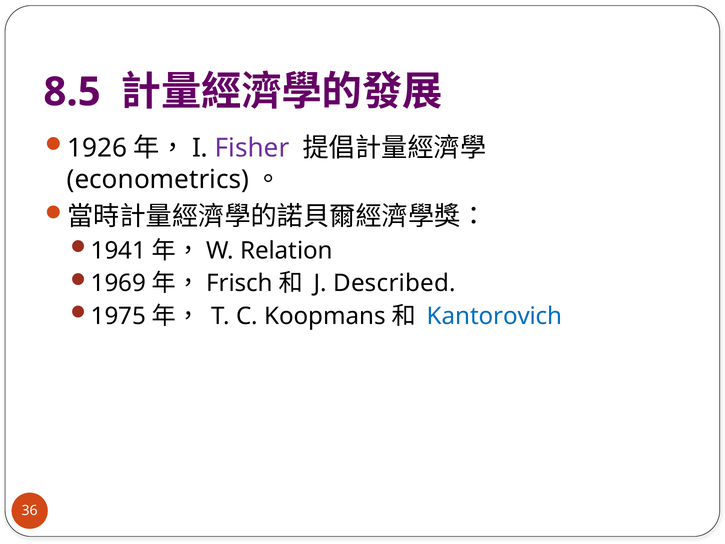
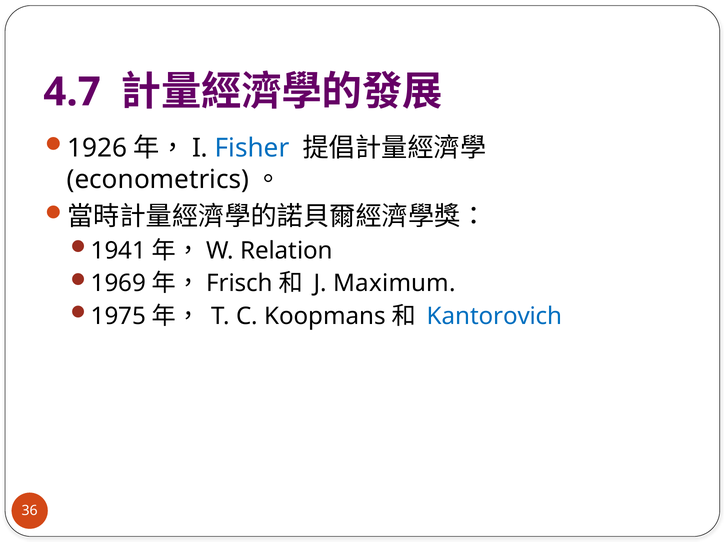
8.5: 8.5 -> 4.7
Fisher colour: purple -> blue
Described: Described -> Maximum
